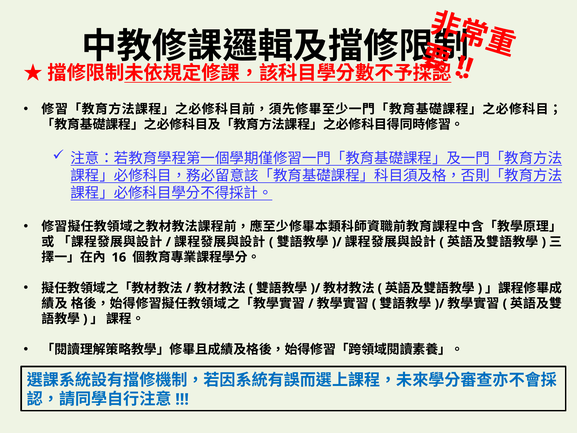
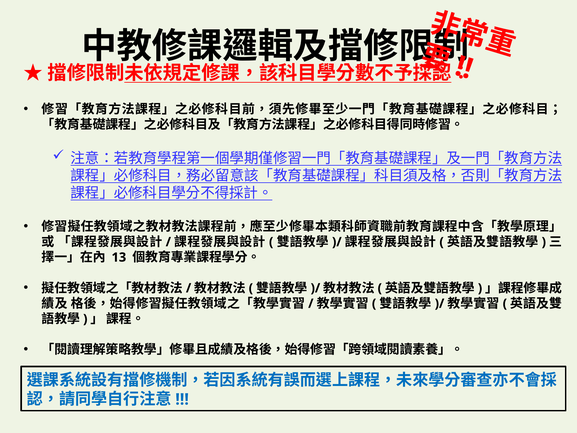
16: 16 -> 13
